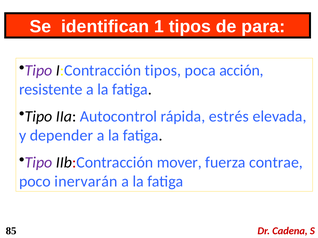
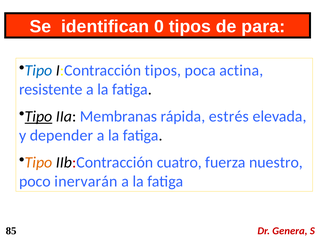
1: 1 -> 0
Tipo at (38, 71) colour: purple -> blue
acción: acción -> actina
Tipo at (38, 117) underline: none -> present
Autocontrol: Autocontrol -> Membranas
Tipo at (38, 163) colour: purple -> orange
mover: mover -> cuatro
contrae: contrae -> nuestro
Cadena: Cadena -> Genera
